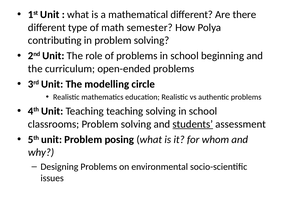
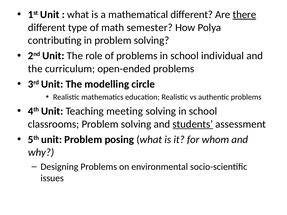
there underline: none -> present
beginning: beginning -> individual
Teaching teaching: teaching -> meeting
